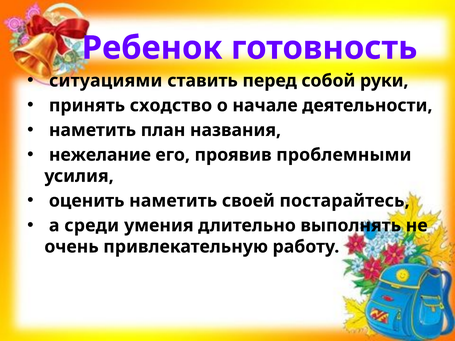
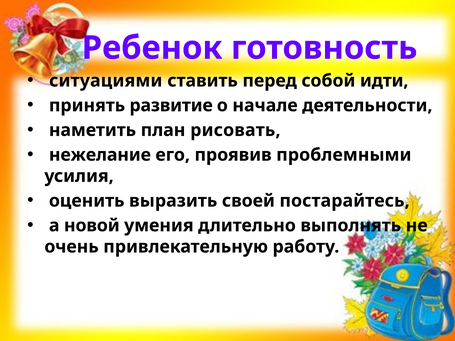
руки: руки -> идти
сходство: сходство -> развитие
названия: названия -> рисовать
оценить наметить: наметить -> выразить
среди: среди -> новой
